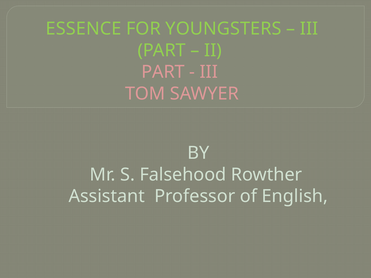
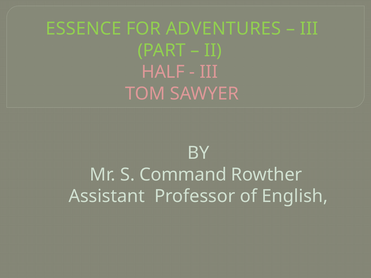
YOUNGSTERS: YOUNGSTERS -> ADVENTURES
PART at (163, 72): PART -> HALF
Falsehood: Falsehood -> Command
